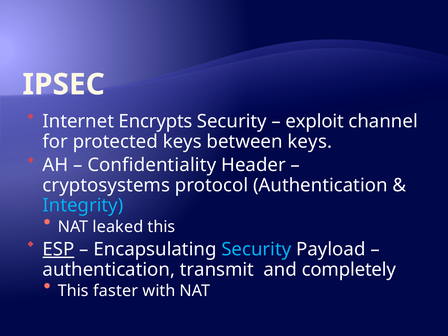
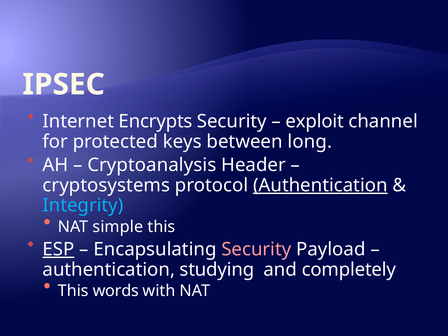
between keys: keys -> long
Confidentiality: Confidentiality -> Cryptoanalysis
Authentication at (320, 185) underline: none -> present
leaked: leaked -> simple
Security at (256, 249) colour: light blue -> pink
transmit: transmit -> studying
faster: faster -> words
